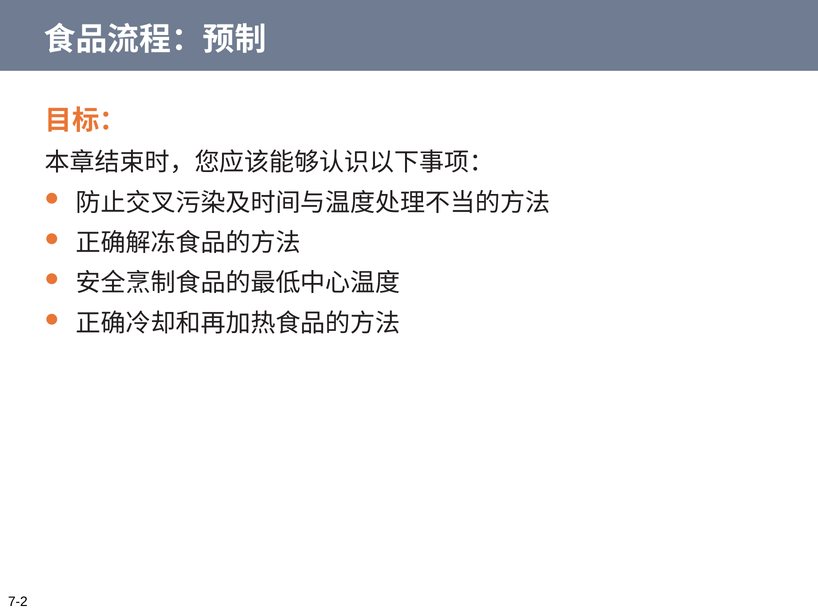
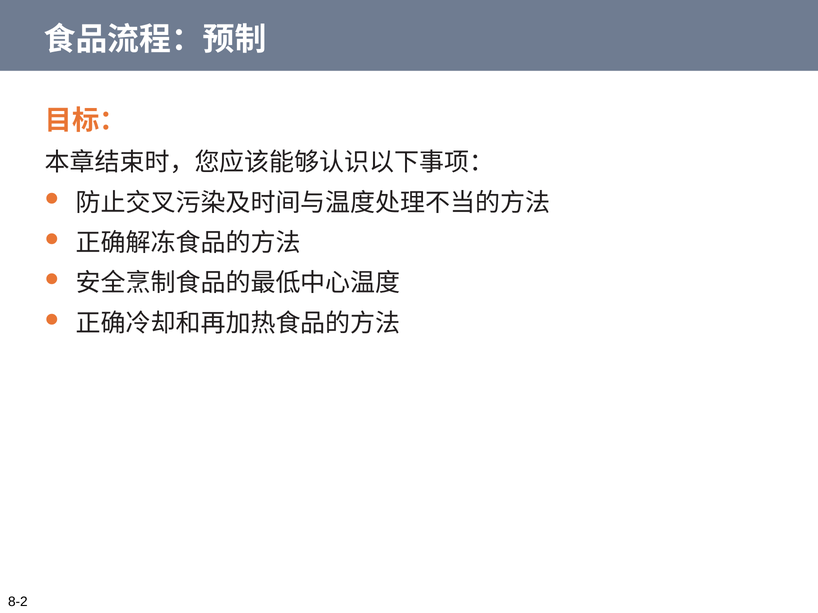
7-2: 7-2 -> 8-2
